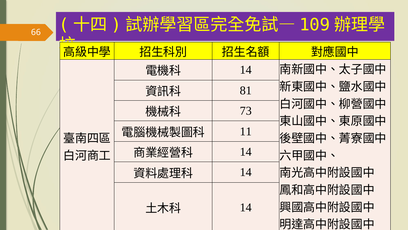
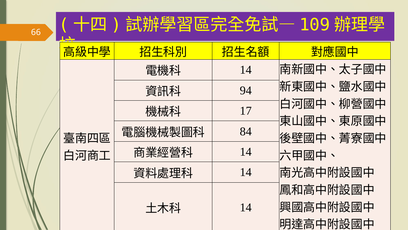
81: 81 -> 94
73: 73 -> 17
11: 11 -> 84
